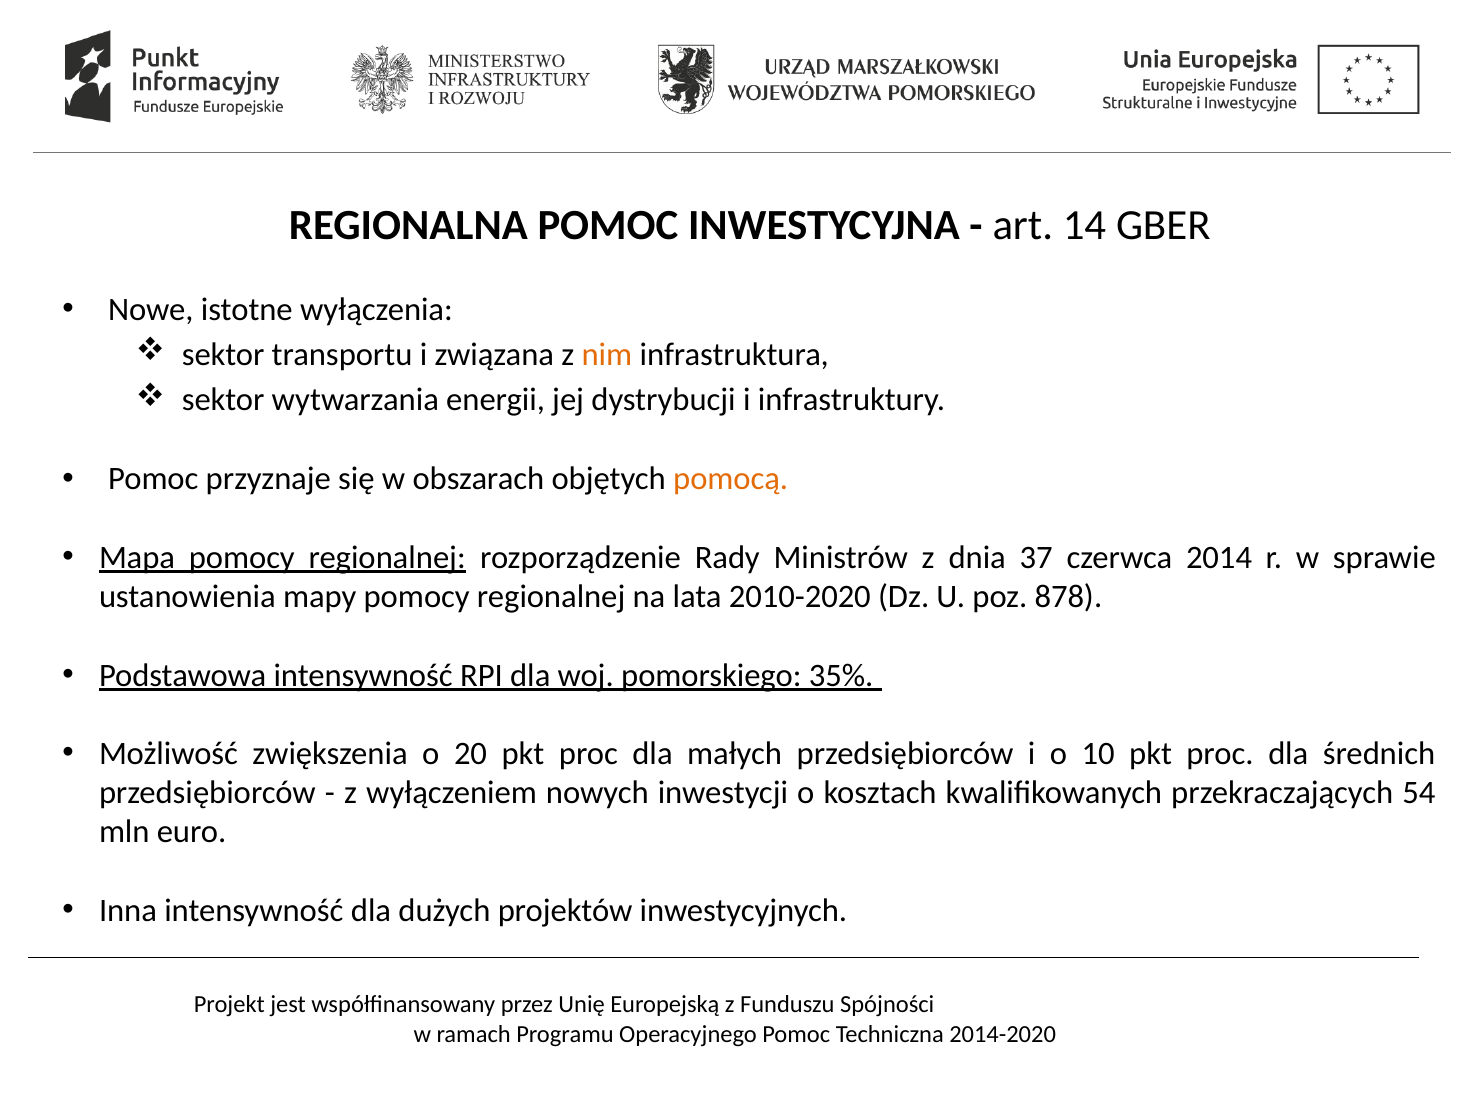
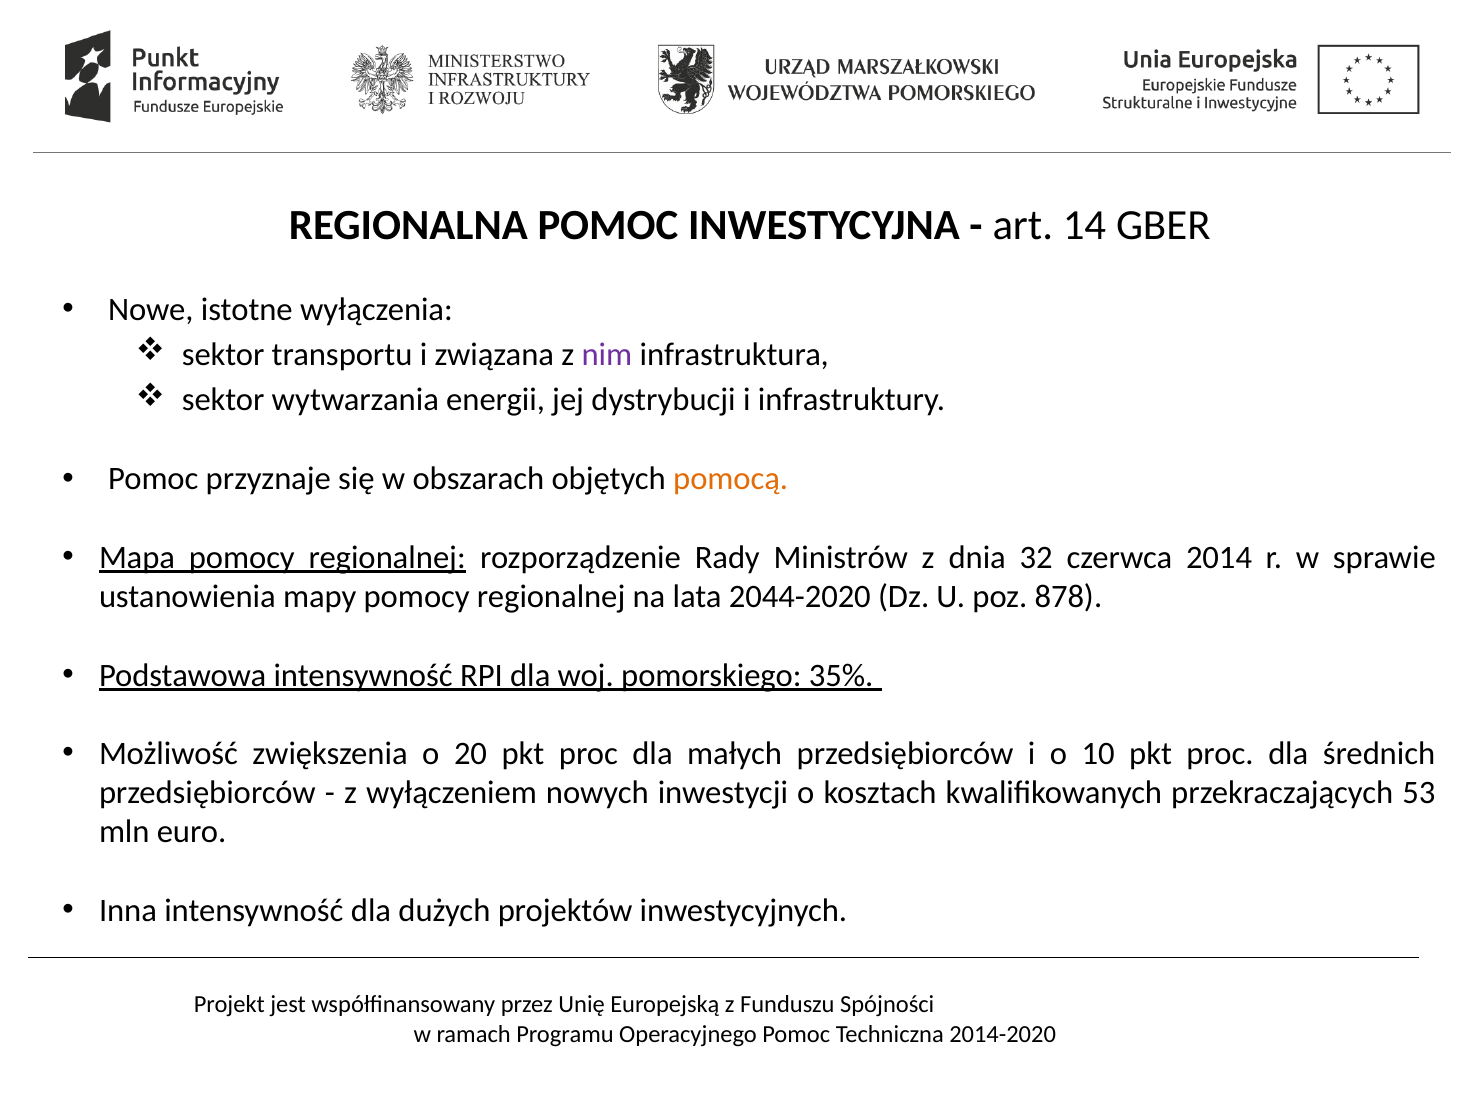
nim colour: orange -> purple
37: 37 -> 32
2010-2020: 2010-2020 -> 2044-2020
54: 54 -> 53
